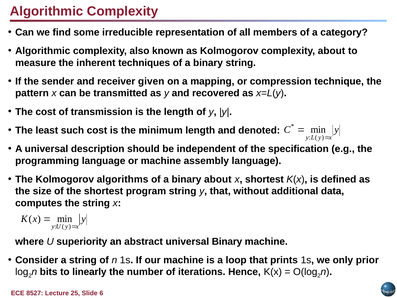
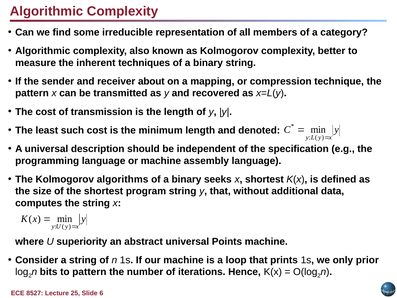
complexity about: about -> better
given: given -> about
binary about: about -> seeks
universal Binary: Binary -> Points
to linearly: linearly -> pattern
